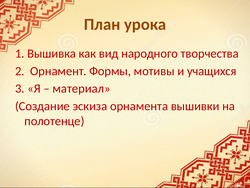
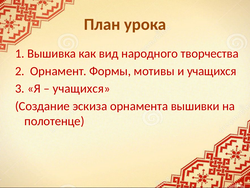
материал at (82, 88): материал -> учащихся
